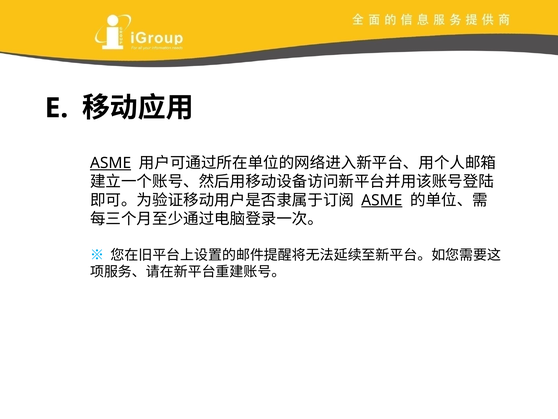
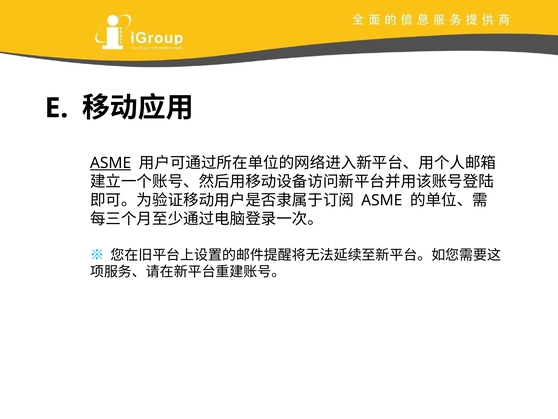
ASME at (382, 200) underline: present -> none
